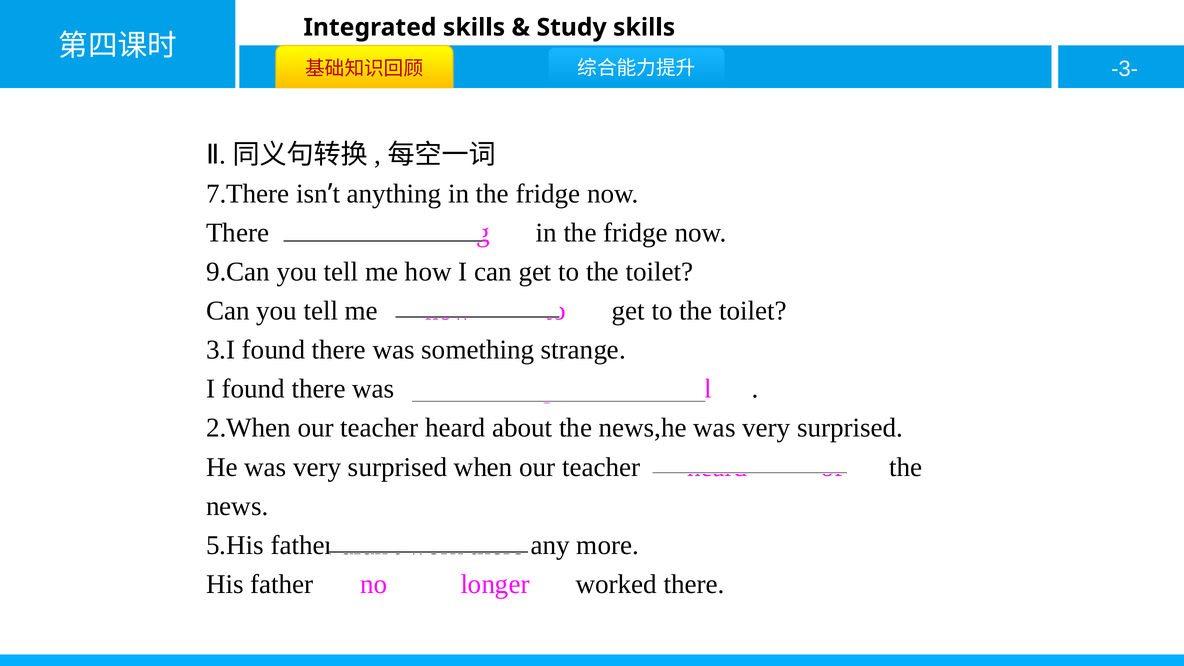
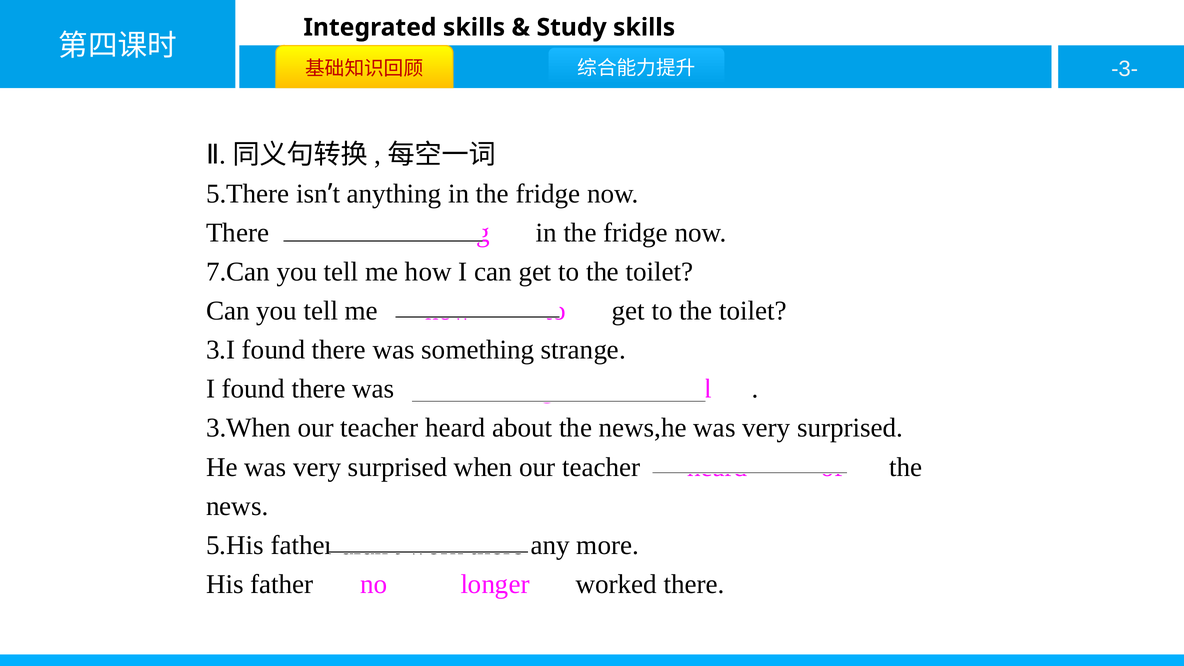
7.There: 7.There -> 5.There
9.Can: 9.Can -> 7.Can
2.When: 2.When -> 3.When
